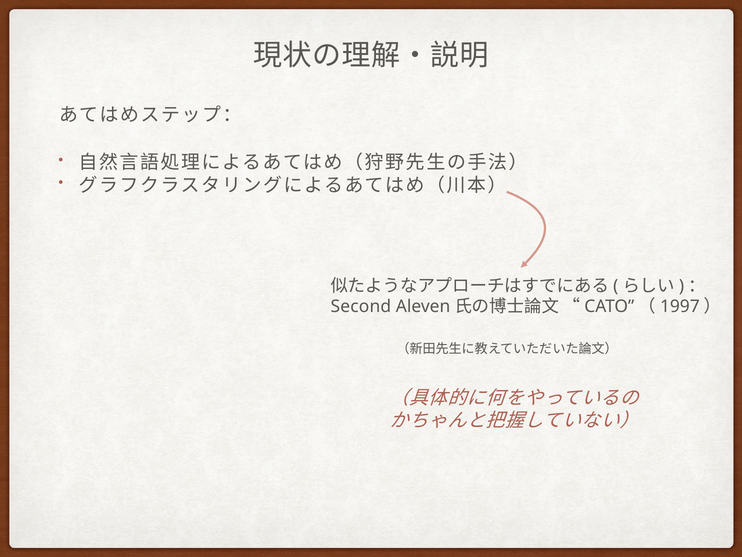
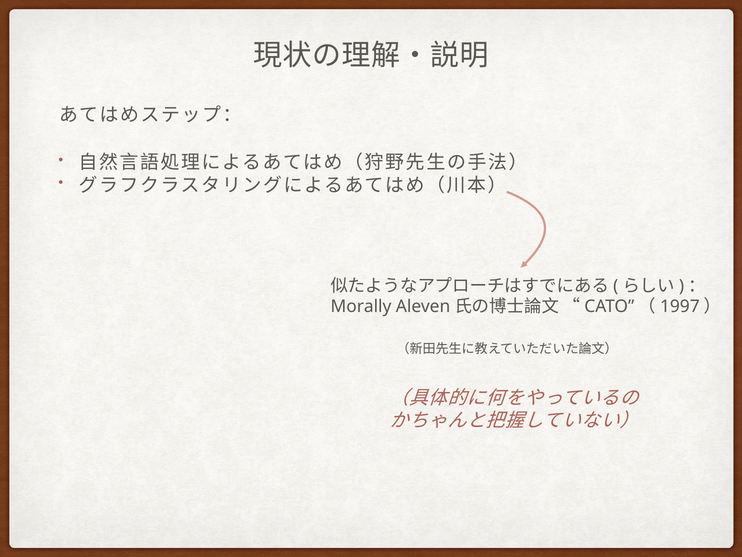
Second: Second -> Morally
